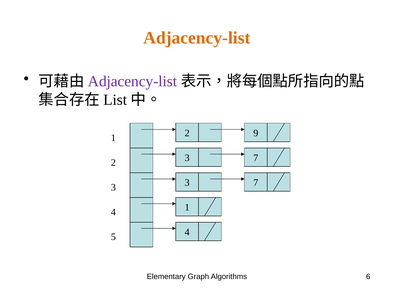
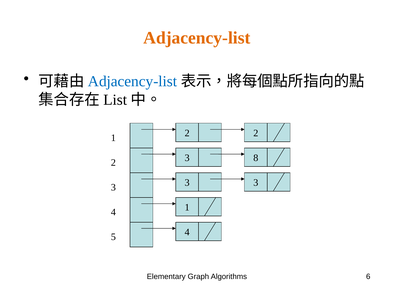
Adjacency-list at (133, 81) colour: purple -> blue
2 9: 9 -> 2
7 at (256, 158): 7 -> 8
7 at (256, 182): 7 -> 3
